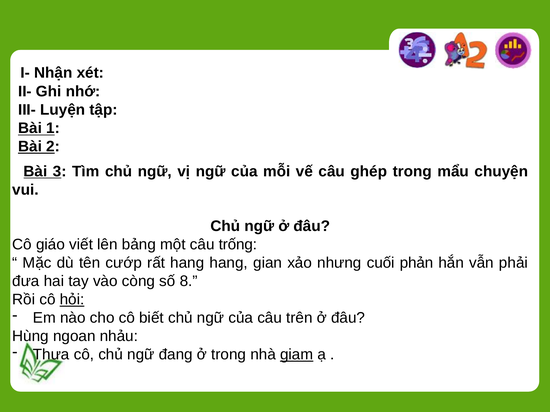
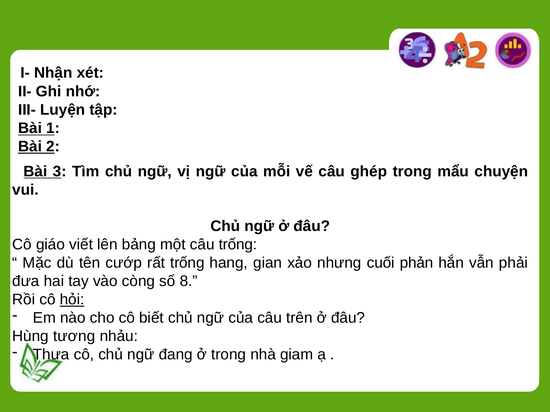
rất hang: hang -> trống
ngoan: ngoan -> tương
giam underline: present -> none
